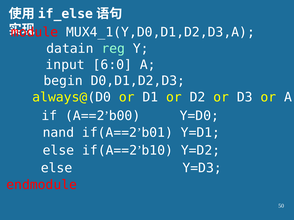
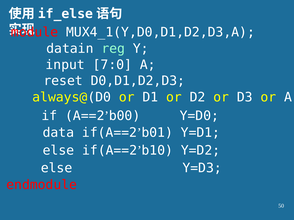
6:0: 6:0 -> 7:0
begin: begin -> reset
nand: nand -> data
